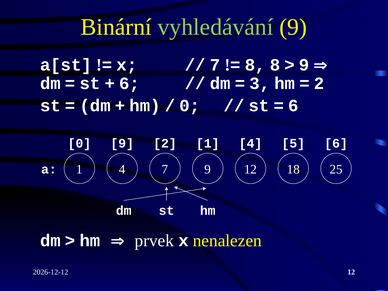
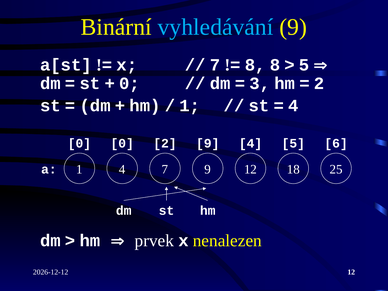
vyhledávání colour: light green -> light blue
9 at (304, 65): 9 -> 5
6 at (129, 84): 6 -> 0
0 at (190, 106): 0 -> 1
6 at (293, 106): 6 -> 4
0 9: 9 -> 0
2 1: 1 -> 9
